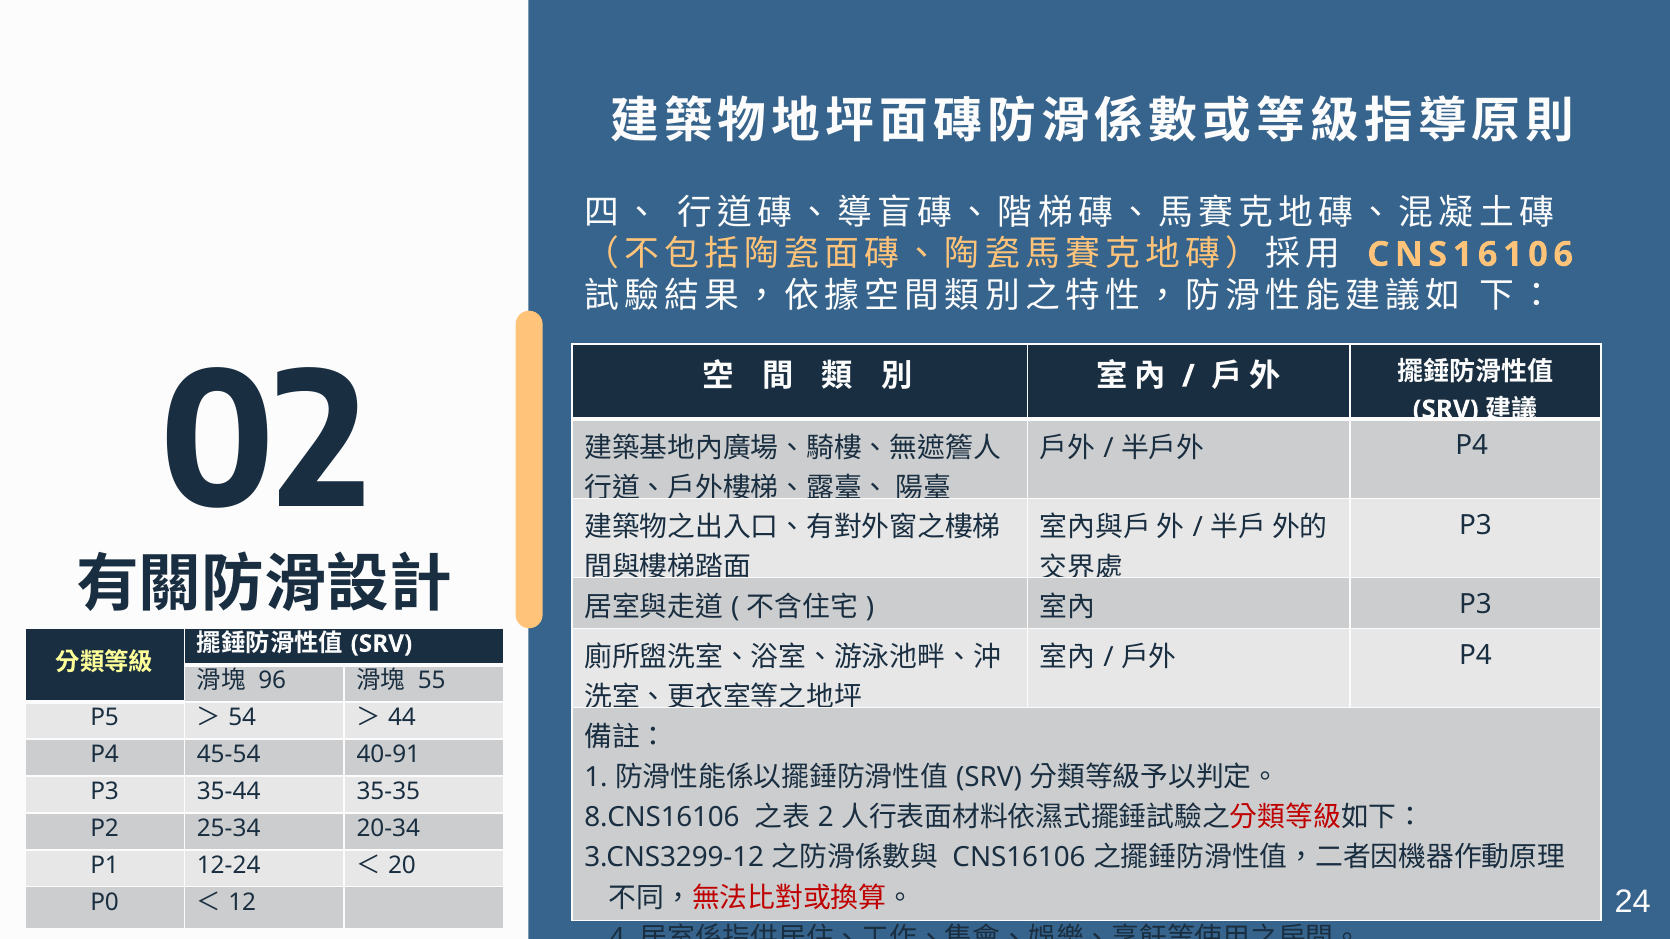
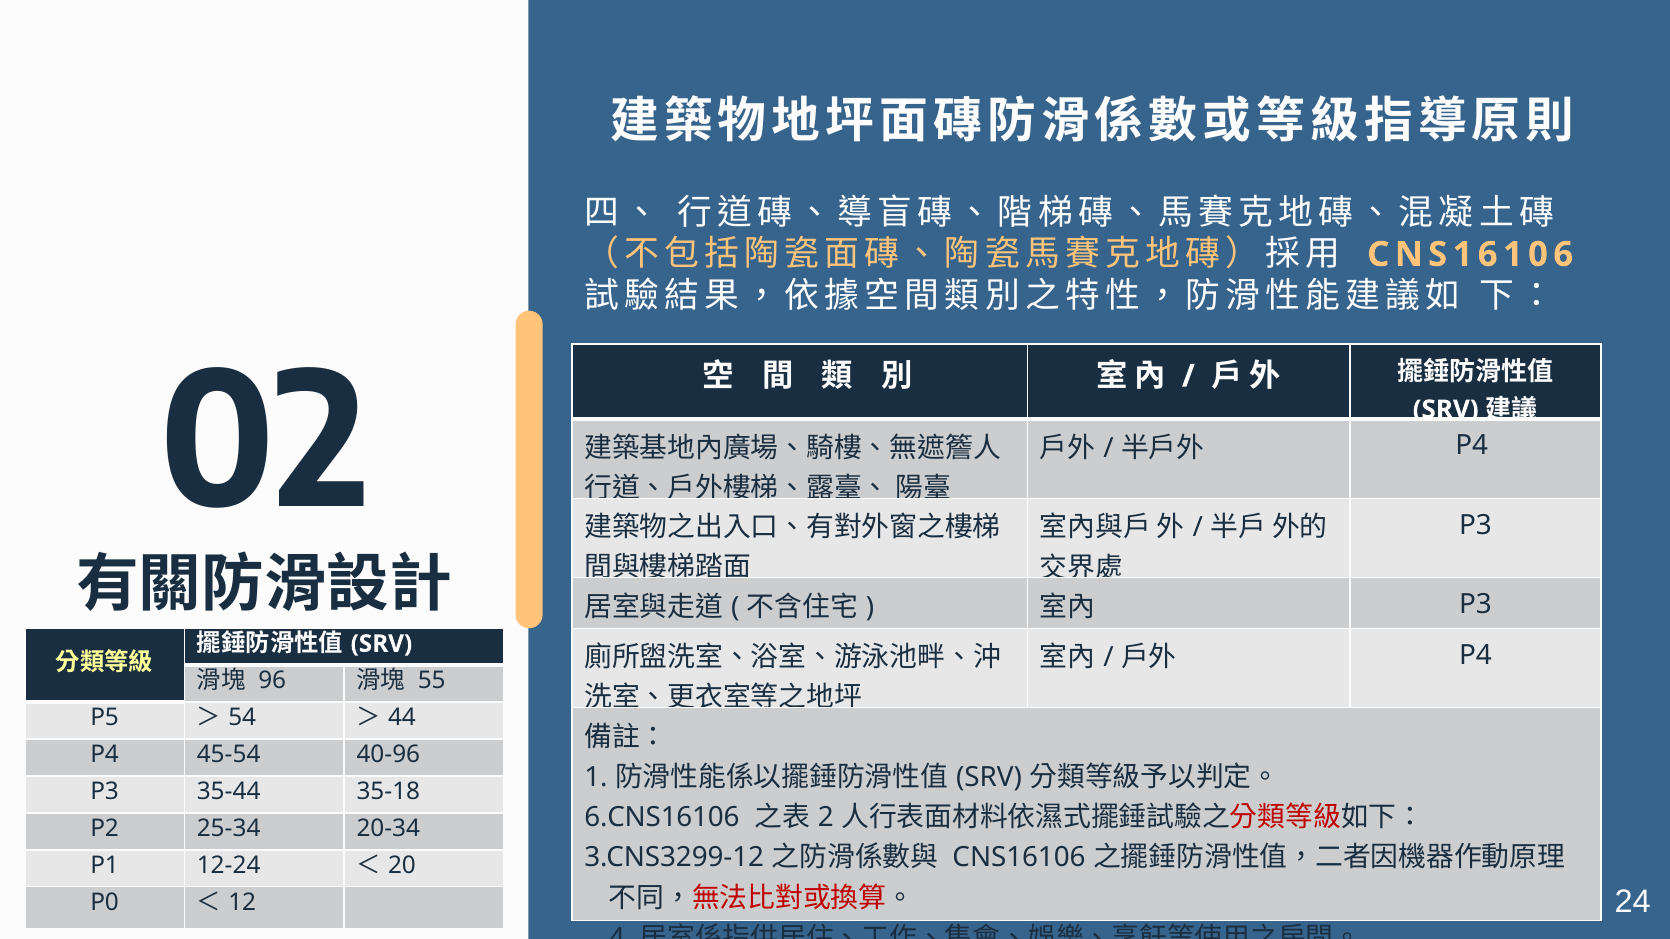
40-91: 40-91 -> 40-96
35-35: 35-35 -> 35-18
8.CNS16106: 8.CNS16106 -> 6.CNS16106
